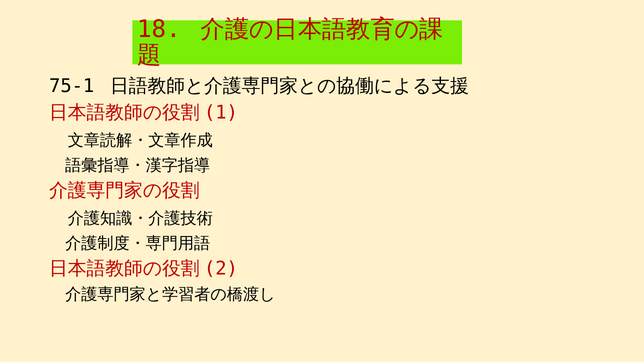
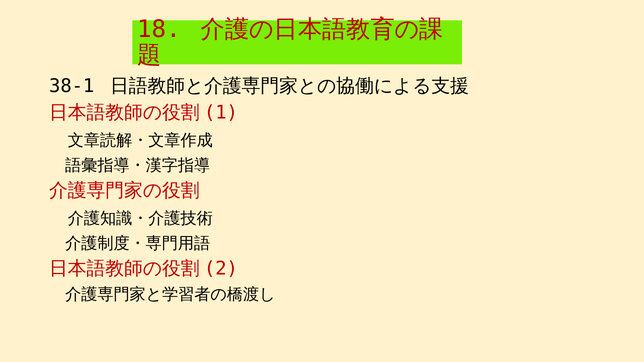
75-1: 75-1 -> 38-1
